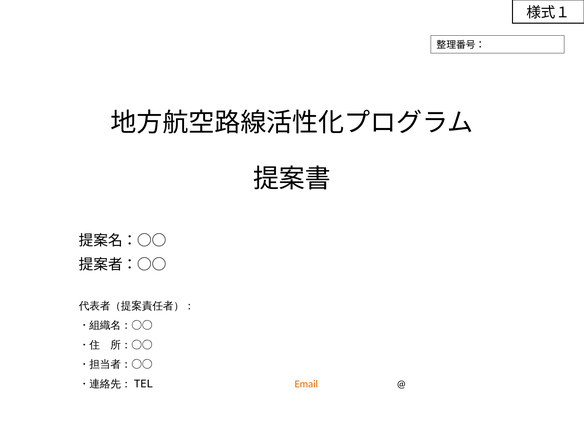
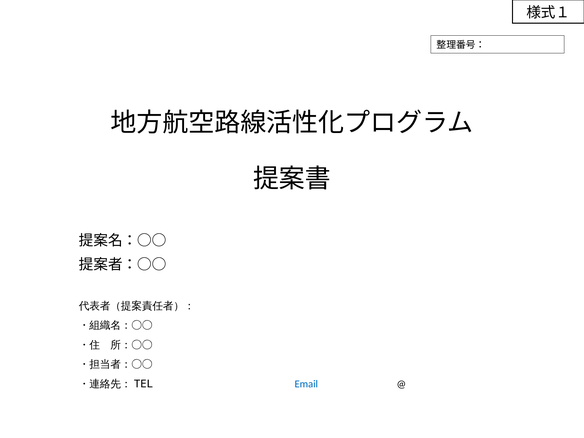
Email colour: orange -> blue
